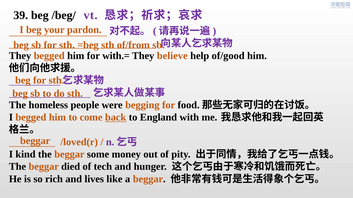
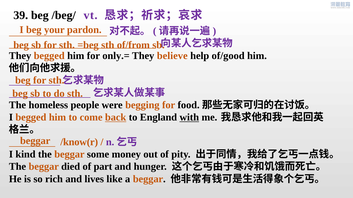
with.=: with.= -> only.=
with underline: none -> present
/loved(r: /loved(r -> /know(r
tech: tech -> part
